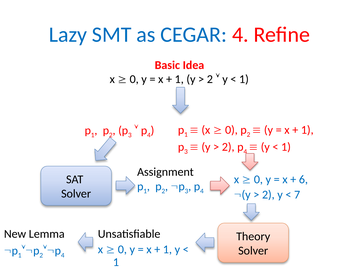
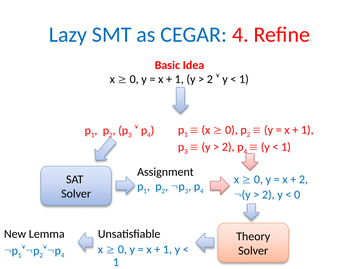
6 at (303, 180): 6 -> 2
7 at (297, 195): 7 -> 0
